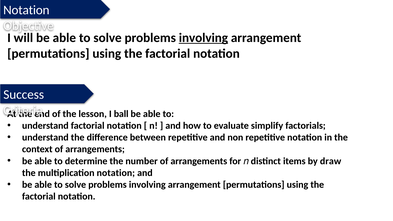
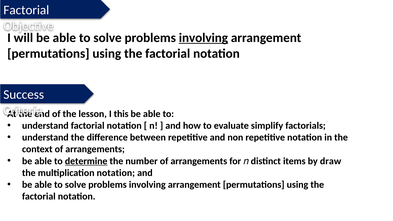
Notation at (26, 10): Notation -> Factorial
ball: ball -> this
determine underline: none -> present
